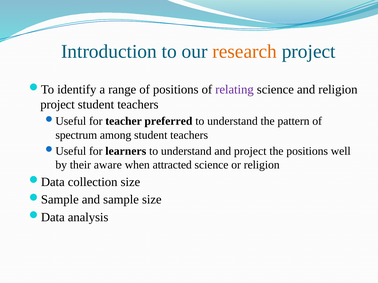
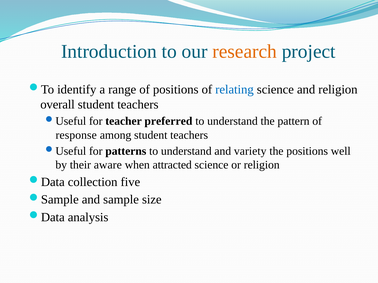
relating colour: purple -> blue
project at (58, 105): project -> overall
spectrum: spectrum -> response
learners: learners -> patterns
and project: project -> variety
collection size: size -> five
